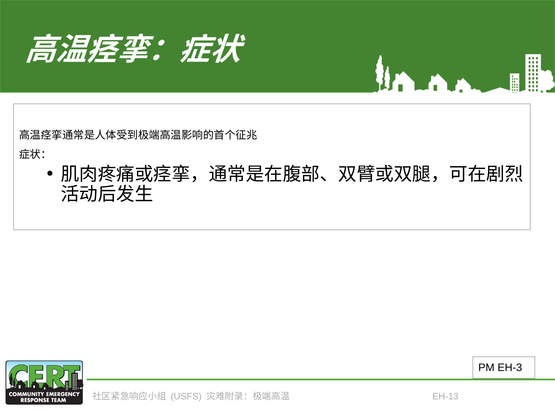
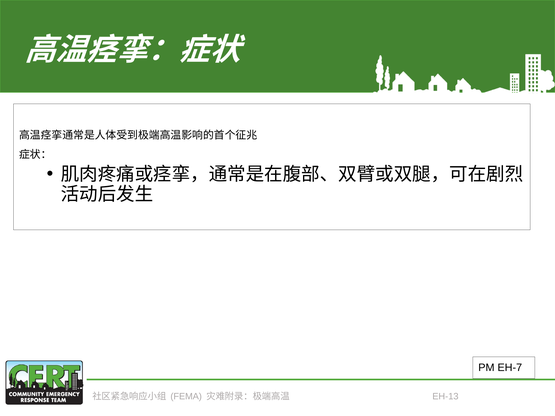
EH-3: EH-3 -> EH-7
USFS: USFS -> FEMA
